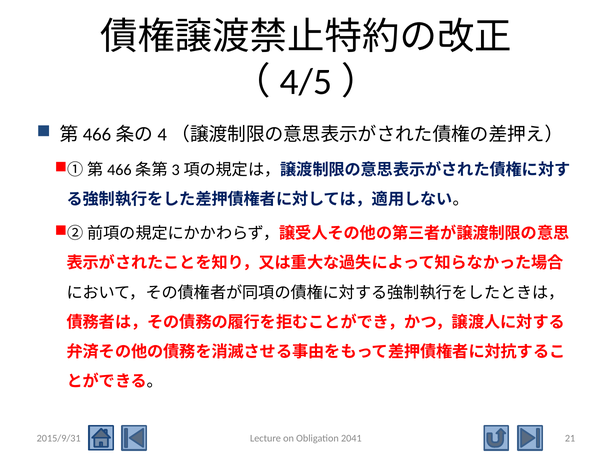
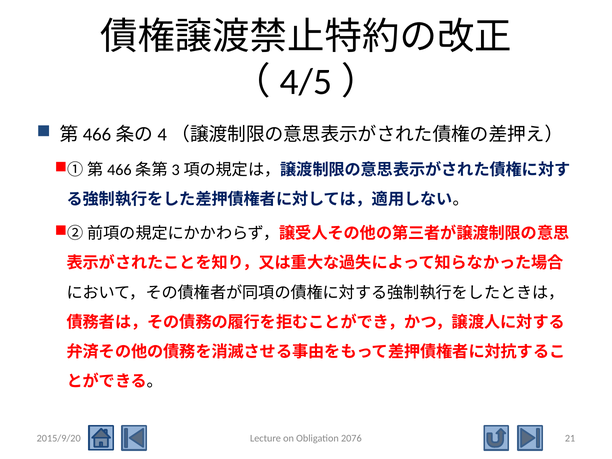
2015/9/31: 2015/9/31 -> 2015/9/20
2041: 2041 -> 2076
